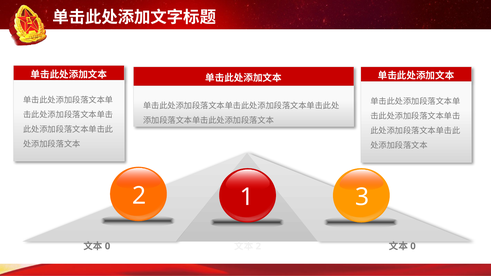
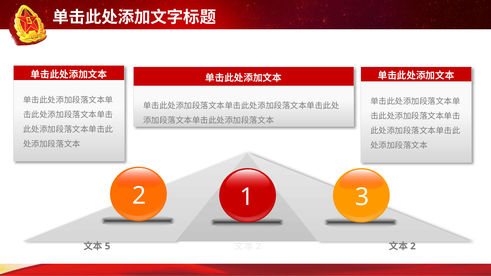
0 at (108, 246): 0 -> 5
0 at (413, 246): 0 -> 2
